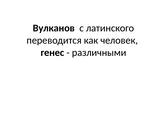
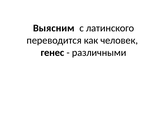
Вулканов: Вулканов -> Выясним
